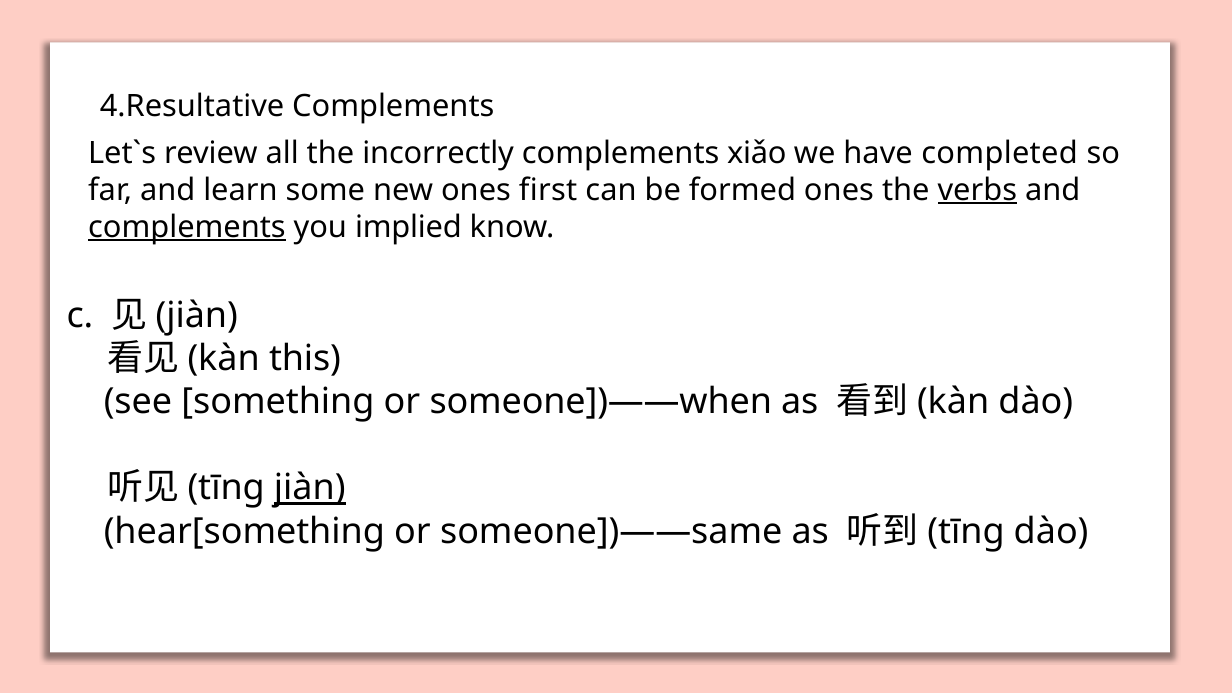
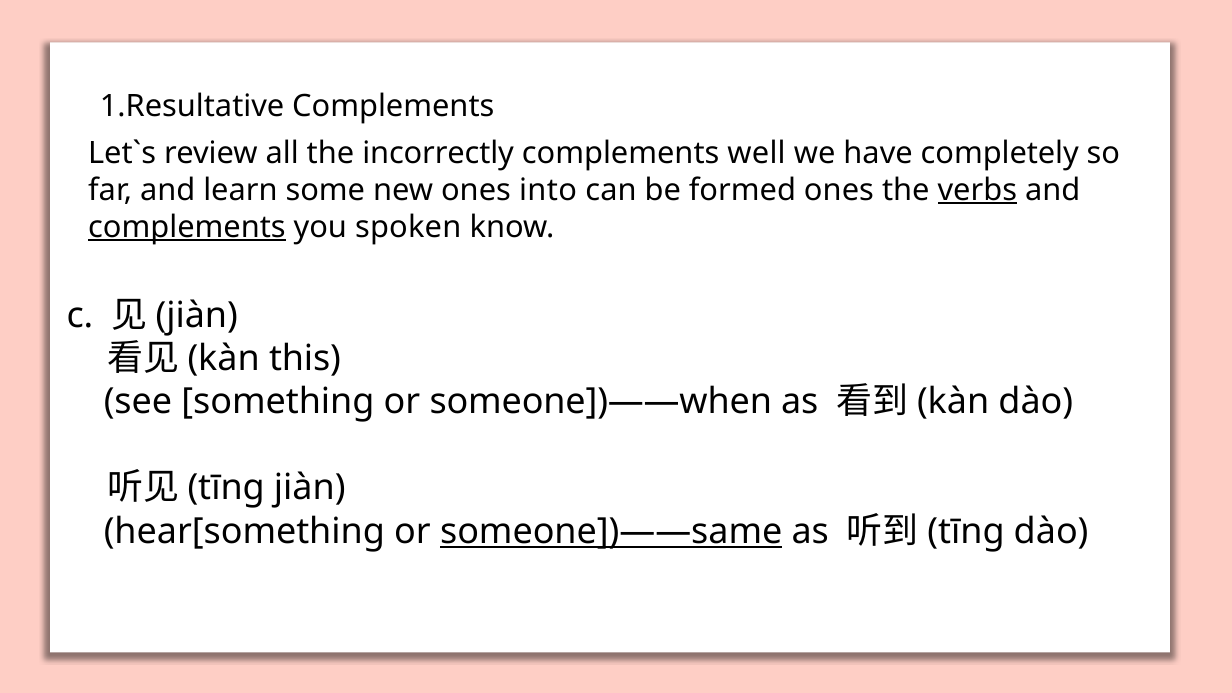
4.Resultative: 4.Resultative -> 1.Resultative
xiǎo: xiǎo -> well
completed: completed -> completely
first: first -> into
implied: implied -> spoken
jiàn at (310, 488) underline: present -> none
someone])——same underline: none -> present
